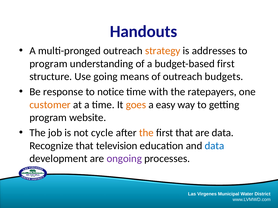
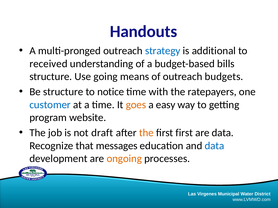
strategy colour: orange -> blue
addresses: addresses -> additional
program at (48, 64): program -> received
budget-based first: first -> bills
Be response: response -> structure
customer colour: orange -> blue
cycle: cycle -> draft
first that: that -> first
television: television -> messages
ongoing colour: purple -> orange
